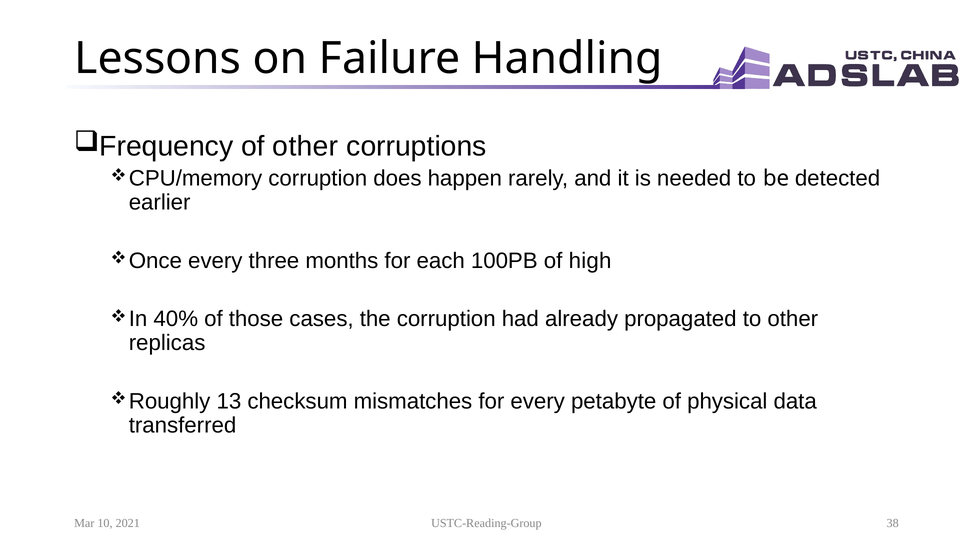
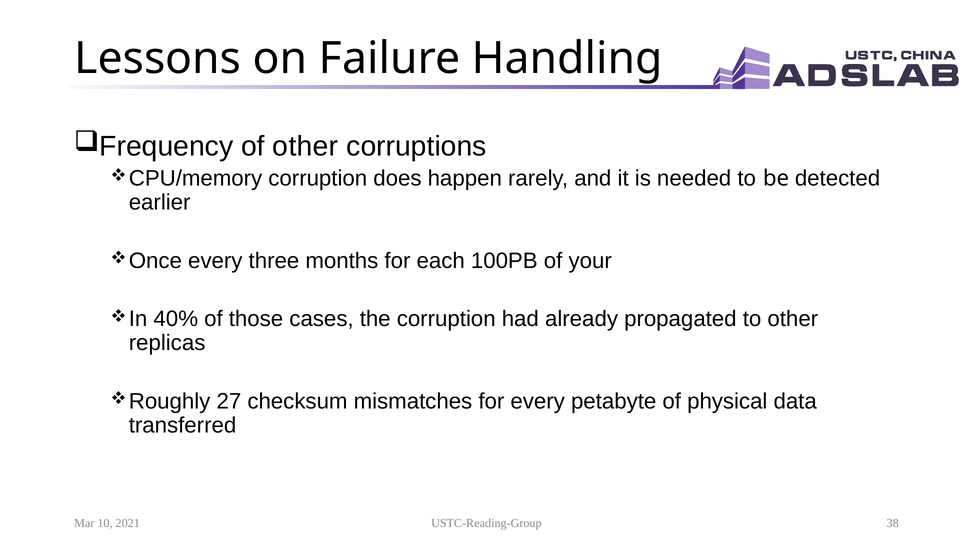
high: high -> your
13: 13 -> 27
